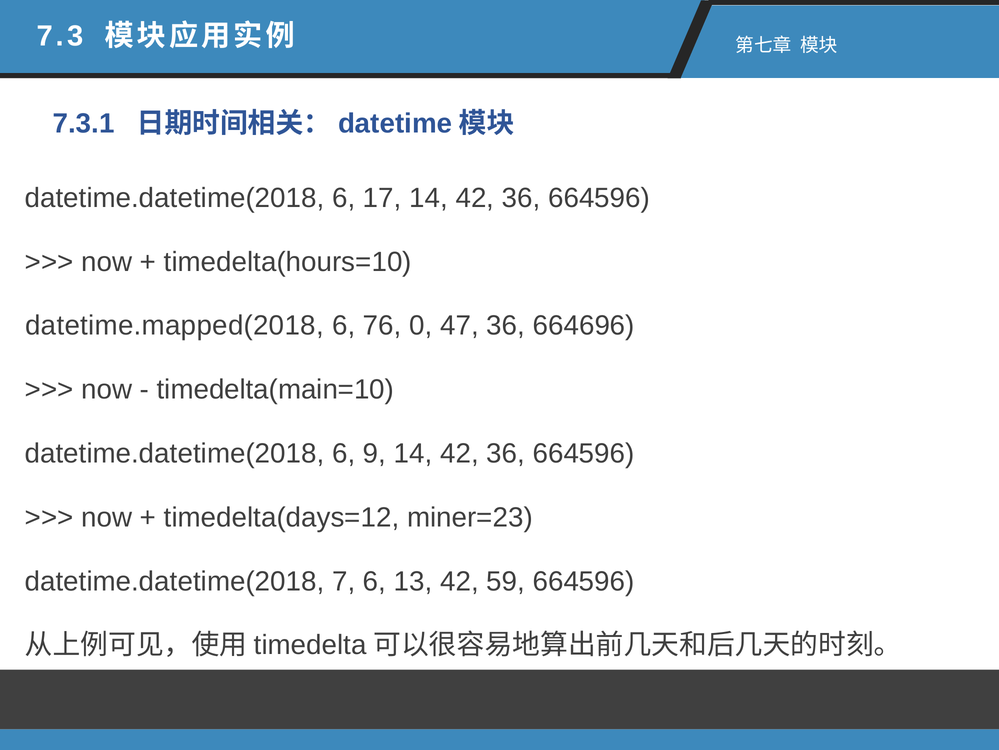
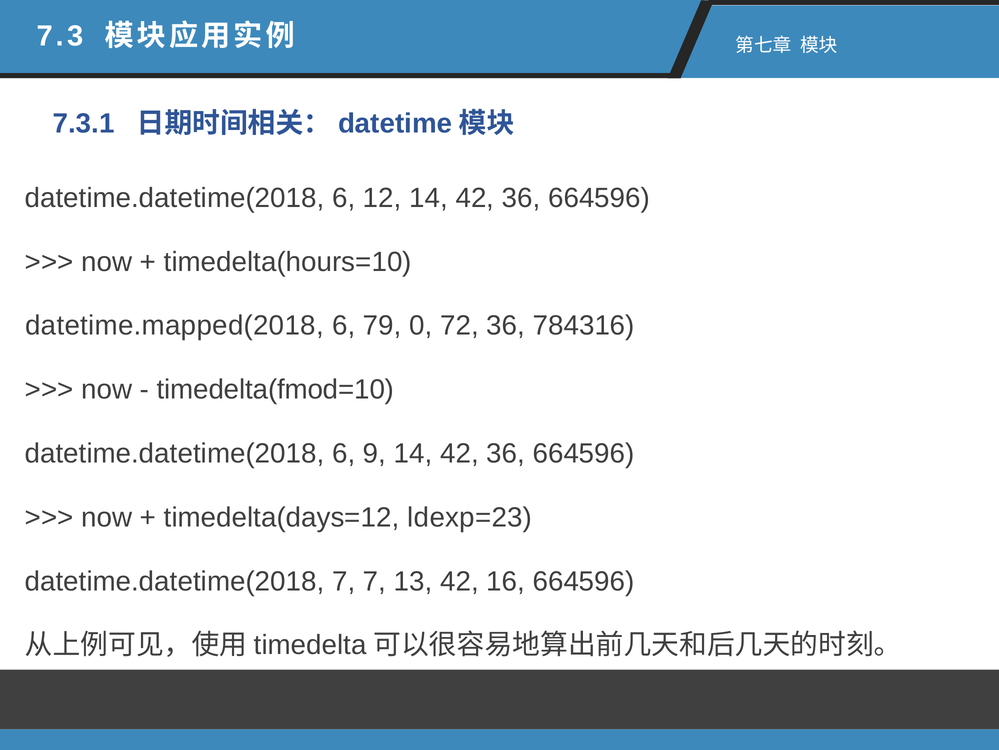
17: 17 -> 12
76: 76 -> 79
47: 47 -> 72
664696: 664696 -> 784316
timedelta(main=10: timedelta(main=10 -> timedelta(fmod=10
miner=23: miner=23 -> ldexp=23
7 6: 6 -> 7
59: 59 -> 16
